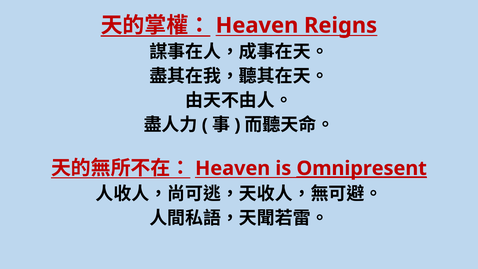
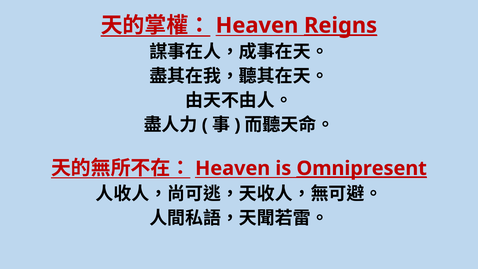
Reigns underline: none -> present
